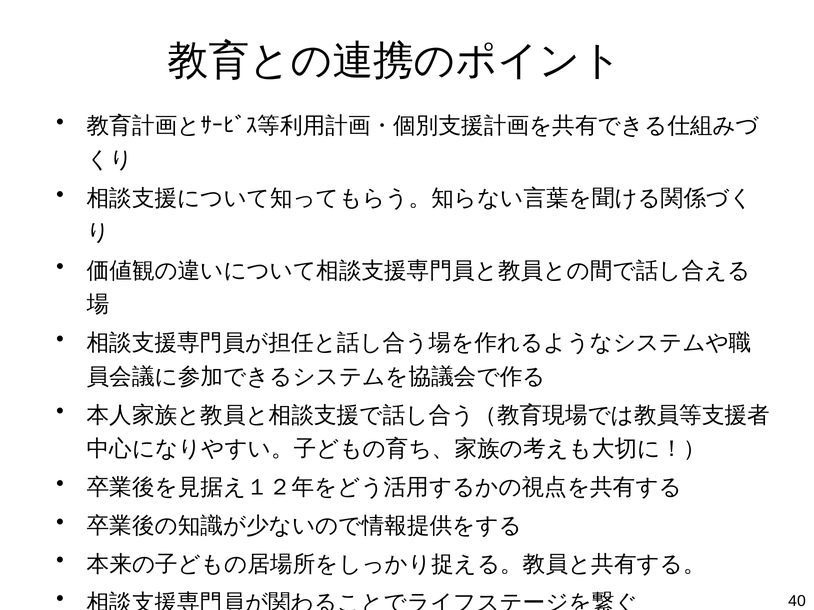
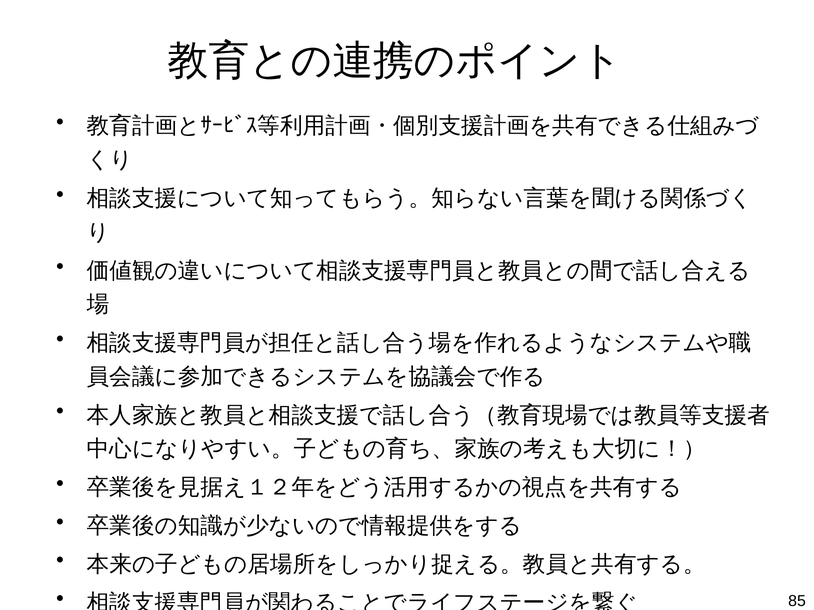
40: 40 -> 85
